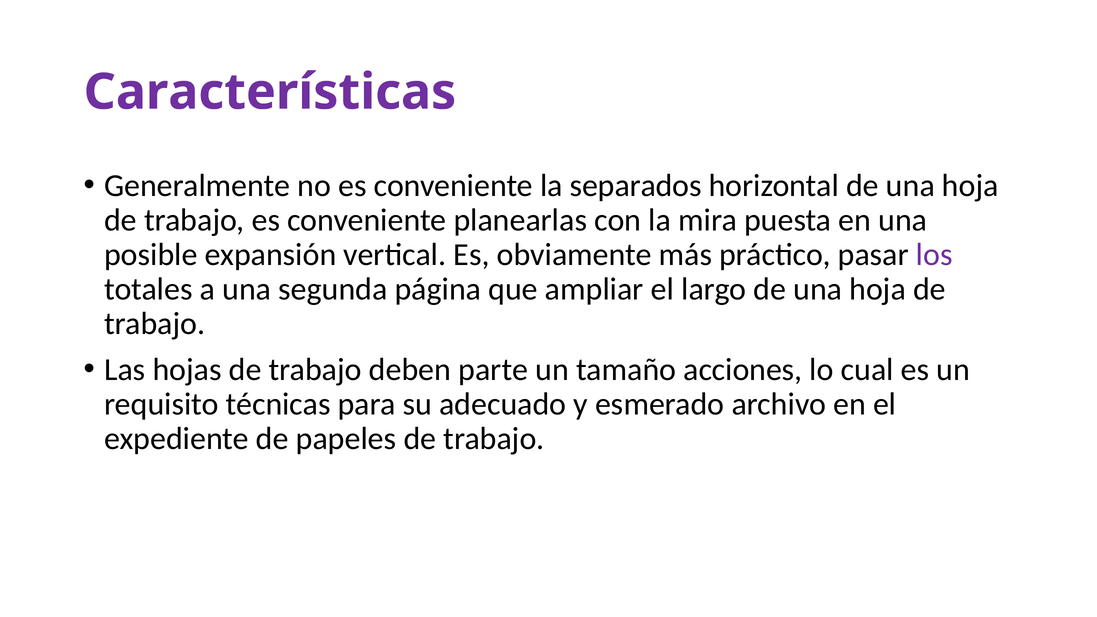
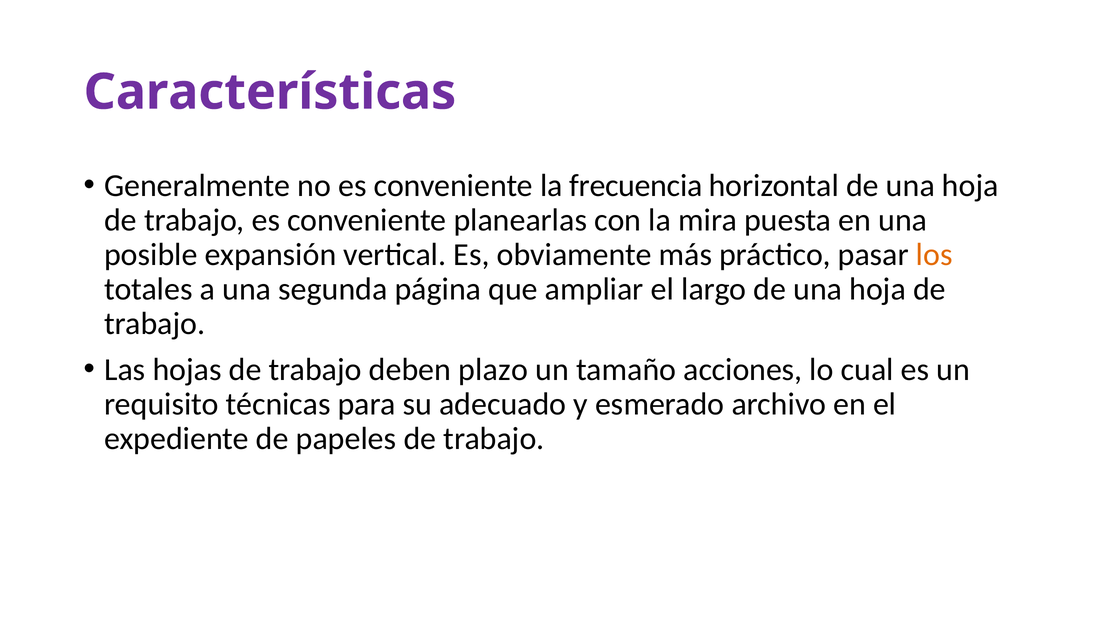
separados: separados -> frecuencia
los colour: purple -> orange
parte: parte -> plazo
